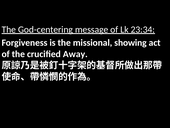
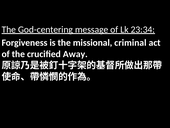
showing: showing -> criminal
